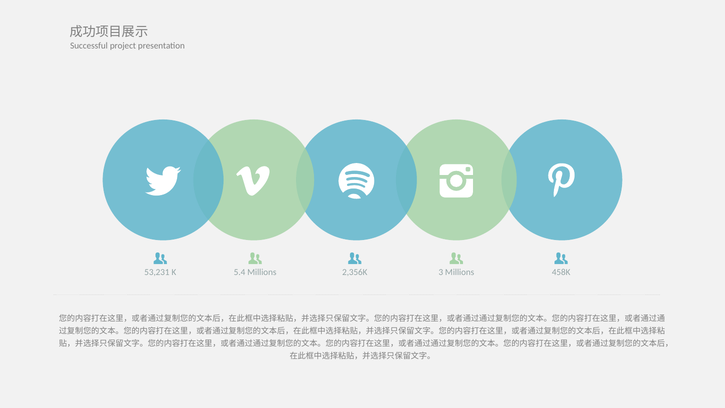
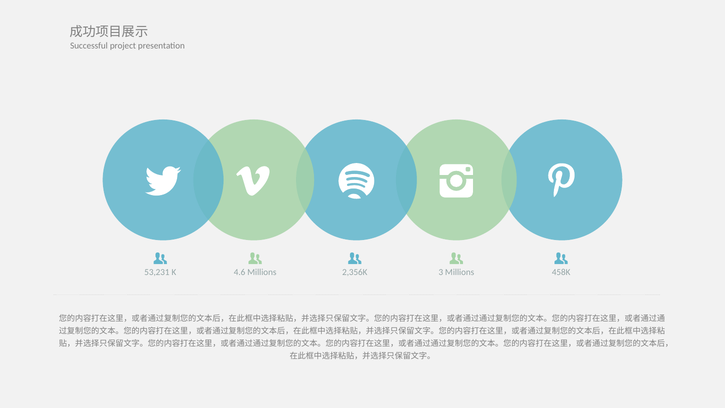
5.4: 5.4 -> 4.6
